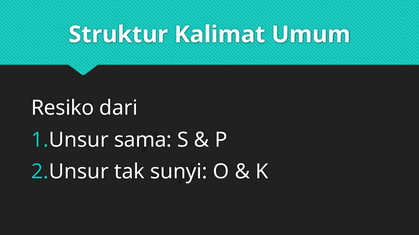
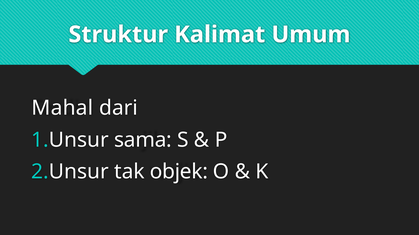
Resiko: Resiko -> Mahal
sunyi: sunyi -> objek
